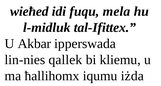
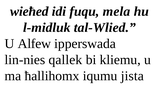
tal-Ifittex: tal-Ifittex -> tal-Wlied
Akbar: Akbar -> Alfew
iżda: iżda -> jista
